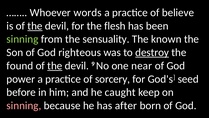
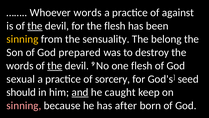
believe: believe -> against
sinning at (22, 39) colour: light green -> yellow
known: known -> belong
righteous: righteous -> prepared
destroy underline: present -> none
found at (20, 65): found -> words
one near: near -> flesh
power: power -> sexual
before: before -> should
and underline: none -> present
